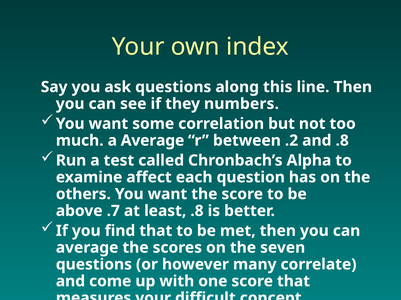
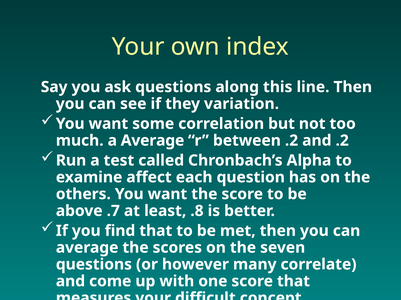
numbers: numbers -> variation
and .8: .8 -> .2
